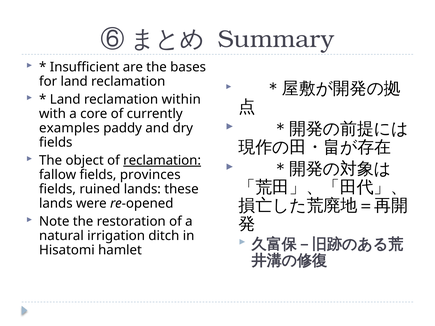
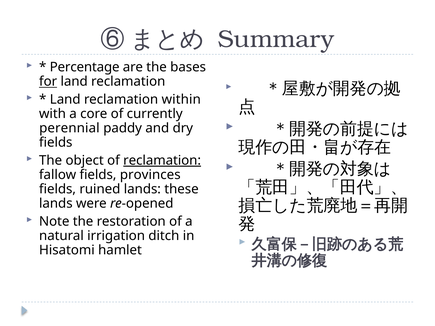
Insufficient: Insufficient -> Percentage
for underline: none -> present
examples: examples -> perennial
